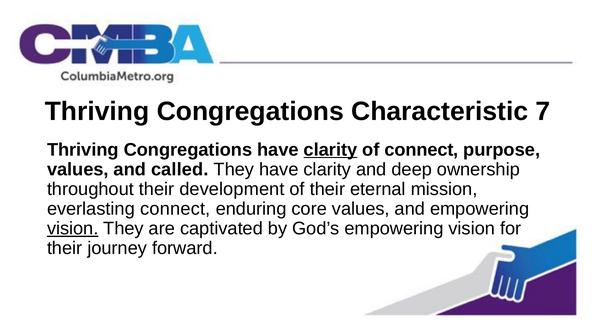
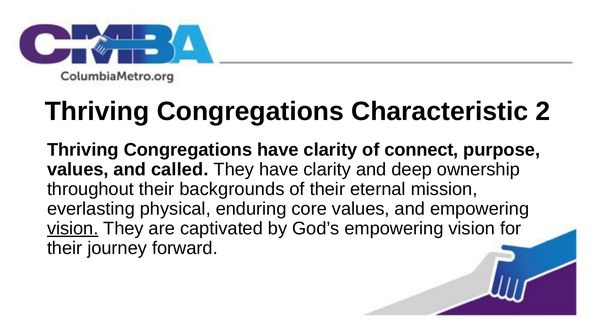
7: 7 -> 2
clarity at (330, 150) underline: present -> none
development: development -> backgrounds
everlasting connect: connect -> physical
